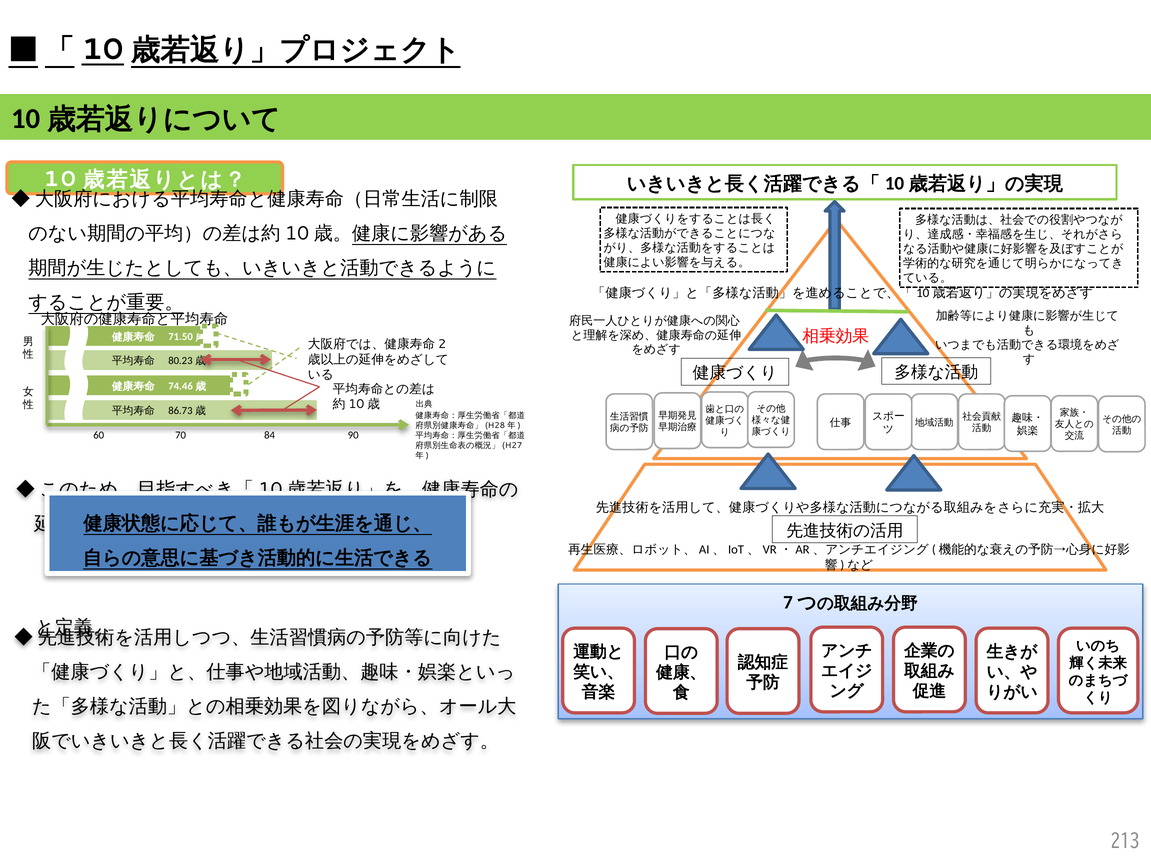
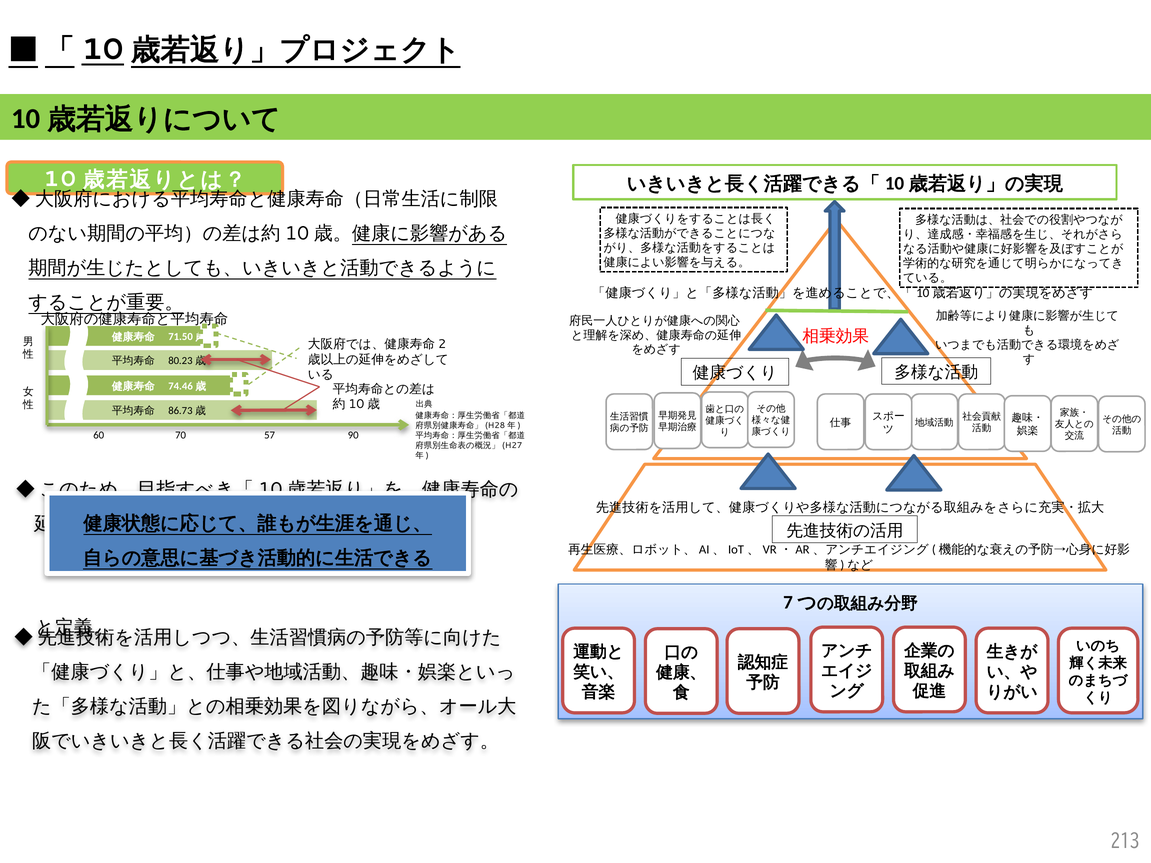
84: 84 -> 57
